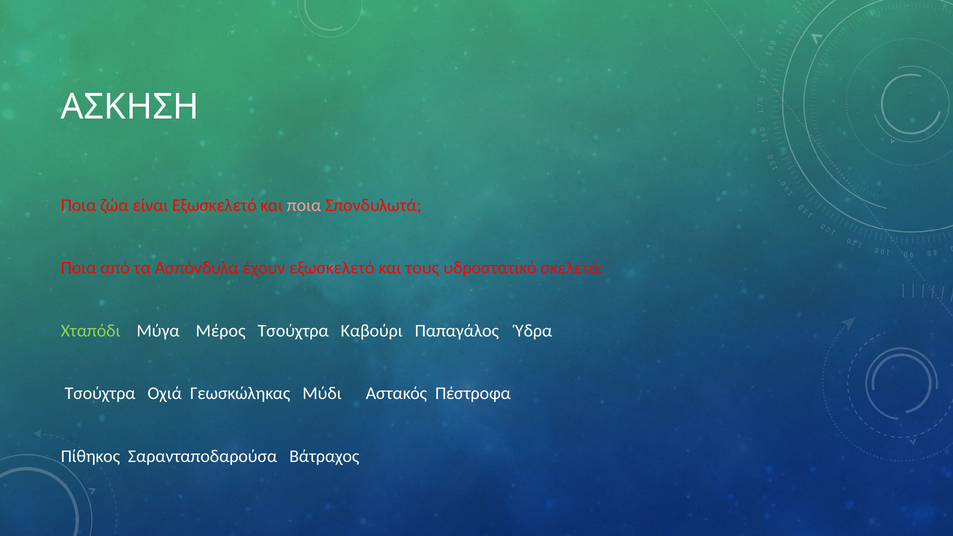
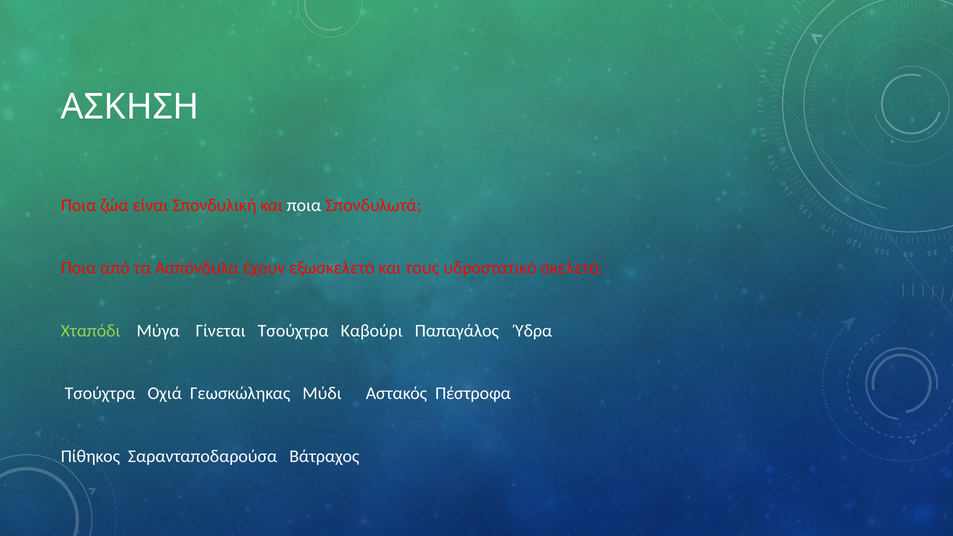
είναι Εξωσκελετό: Εξωσκελετό -> Σπονδυλική
ποια at (304, 205) colour: pink -> white
Μέρος: Μέρος -> Γίνεται
